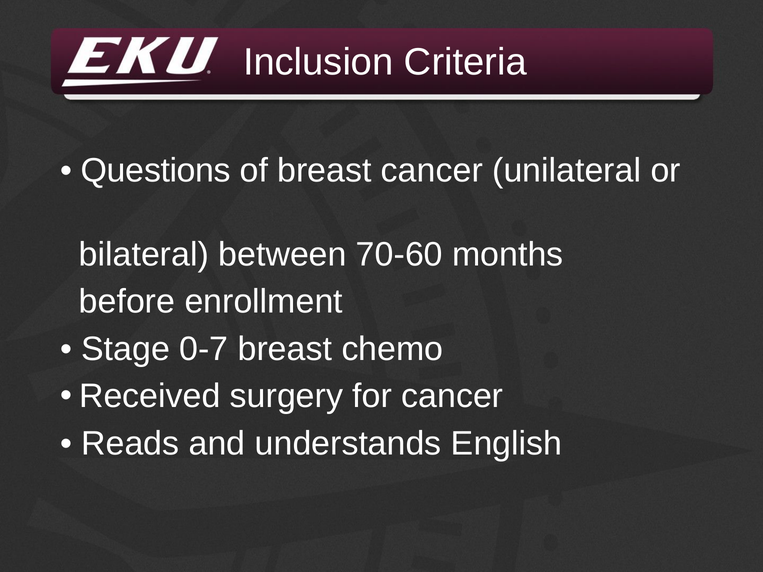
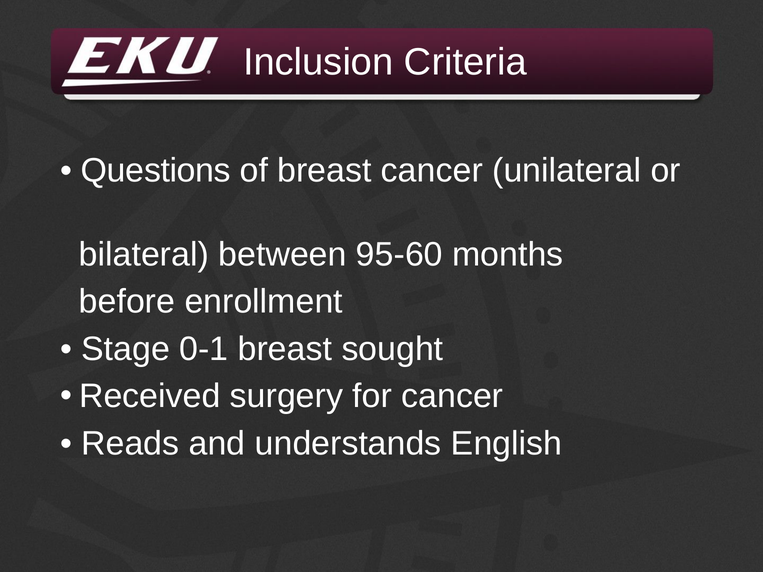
70-60: 70-60 -> 95-60
0-7: 0-7 -> 0-1
chemo: chemo -> sought
